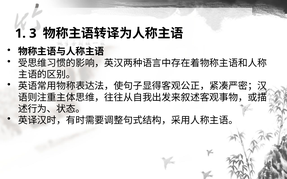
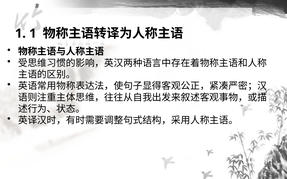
1 3: 3 -> 1
